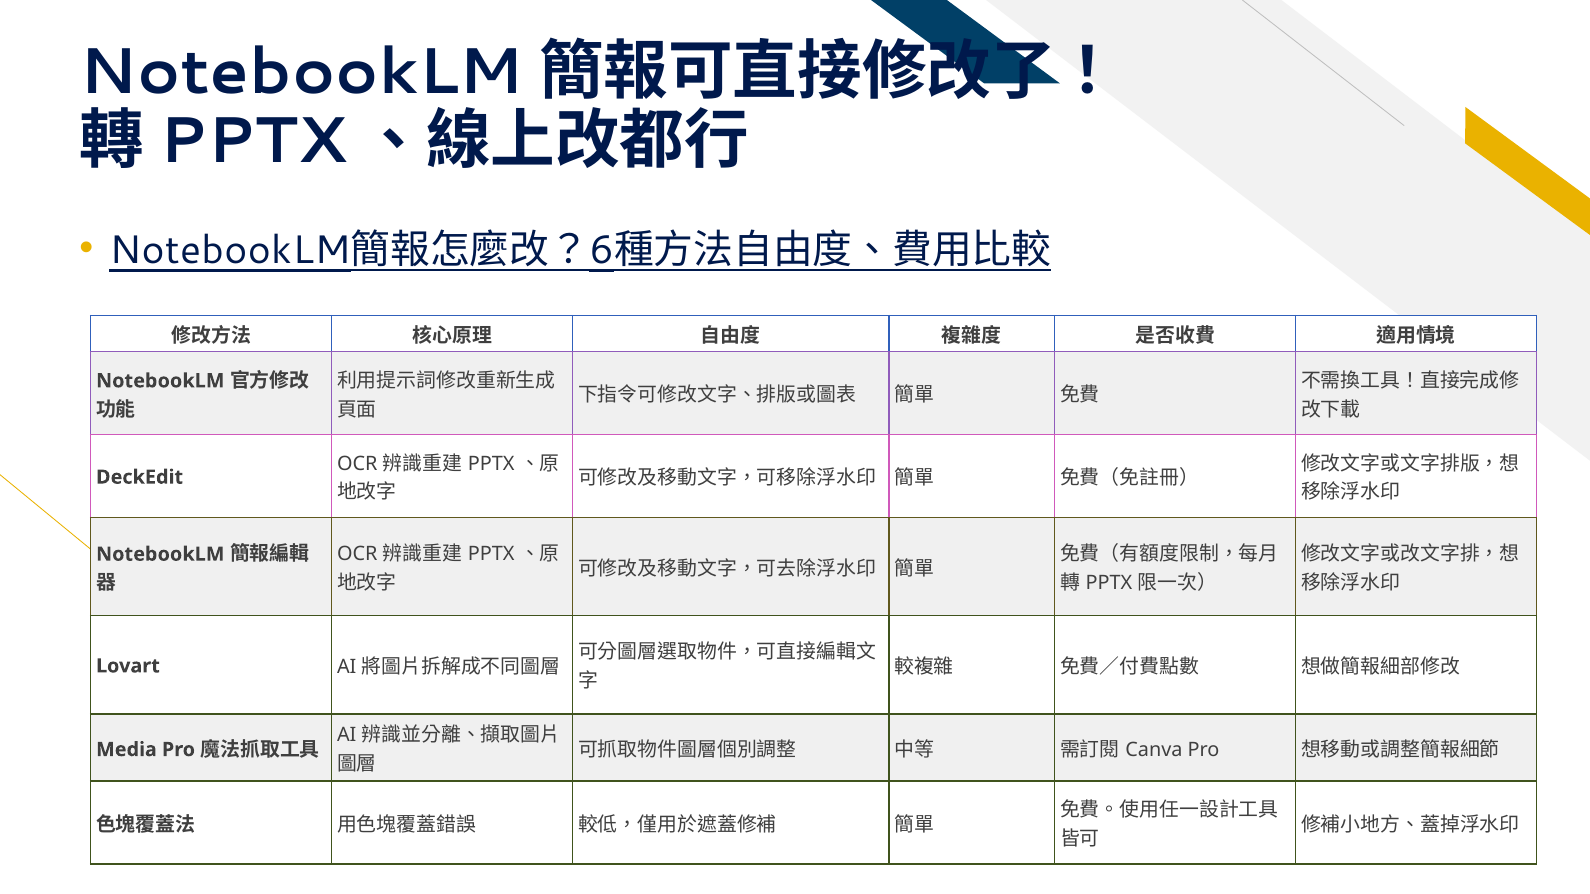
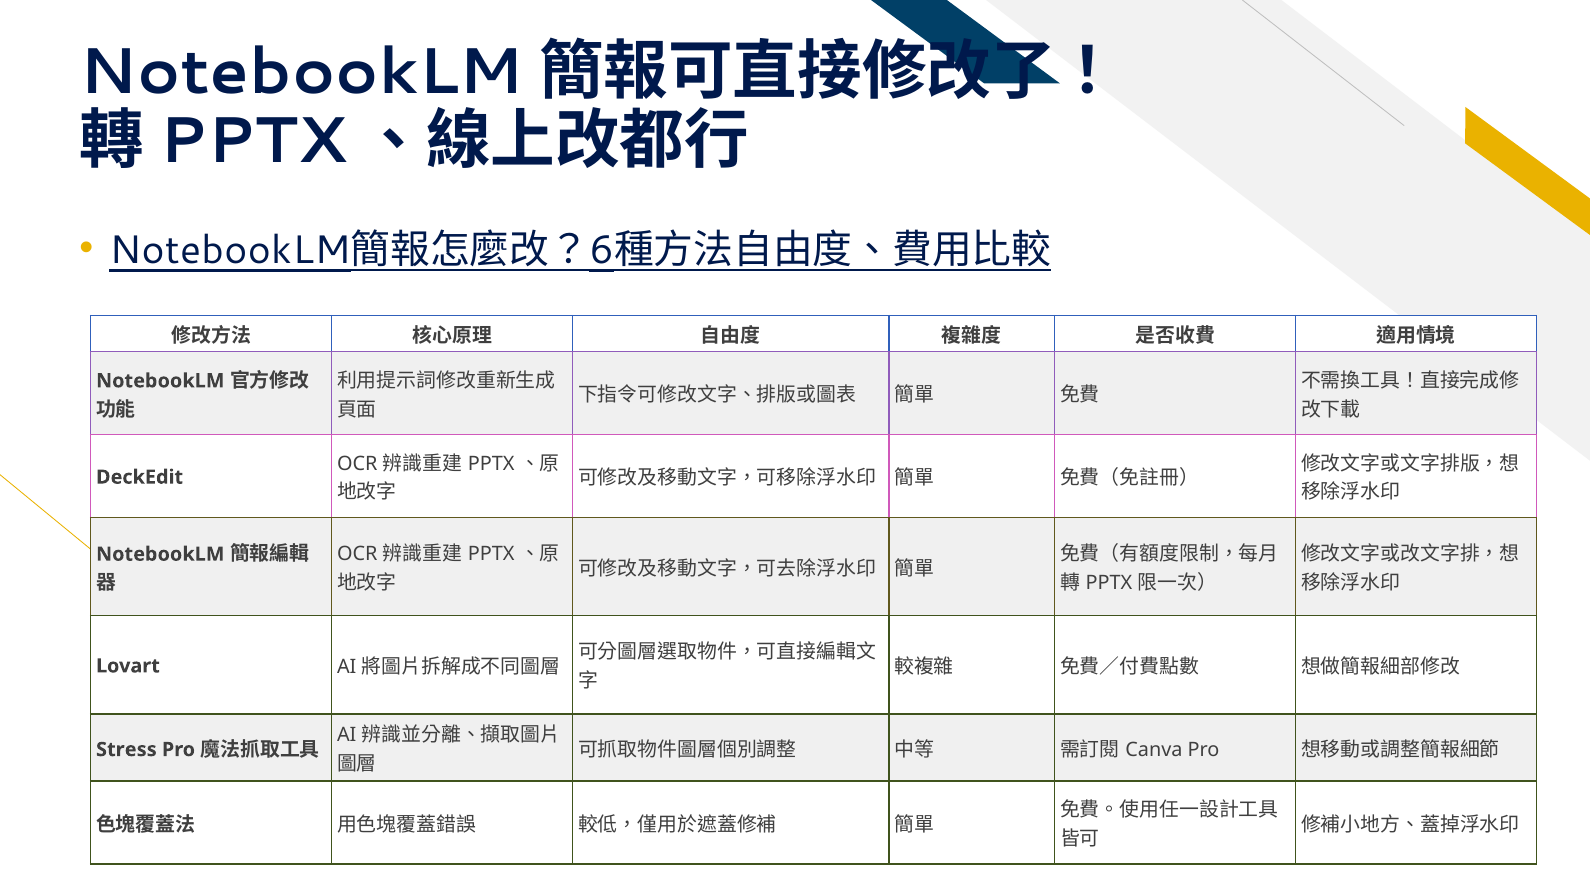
Media: Media -> Stress
